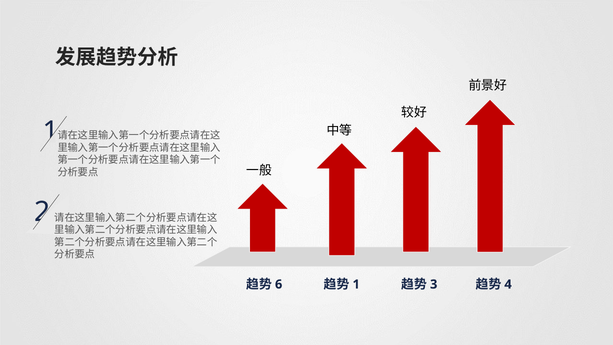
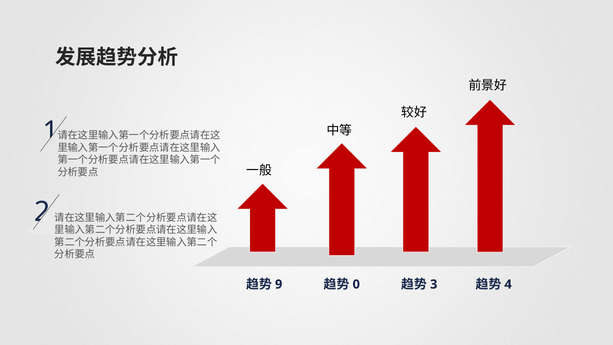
6: 6 -> 9
1 at (356, 284): 1 -> 0
